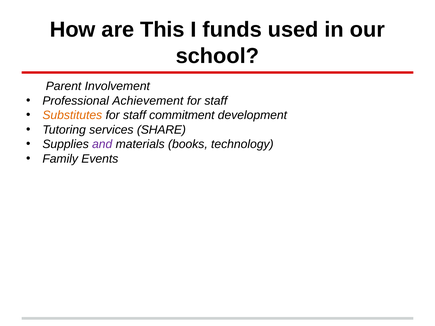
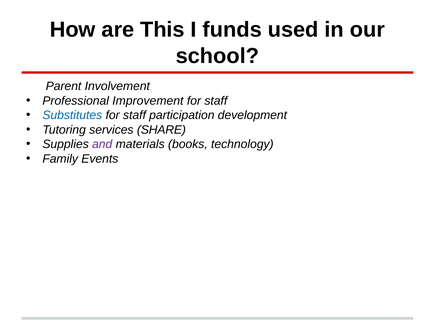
Achievement: Achievement -> Improvement
Substitutes colour: orange -> blue
commitment: commitment -> participation
